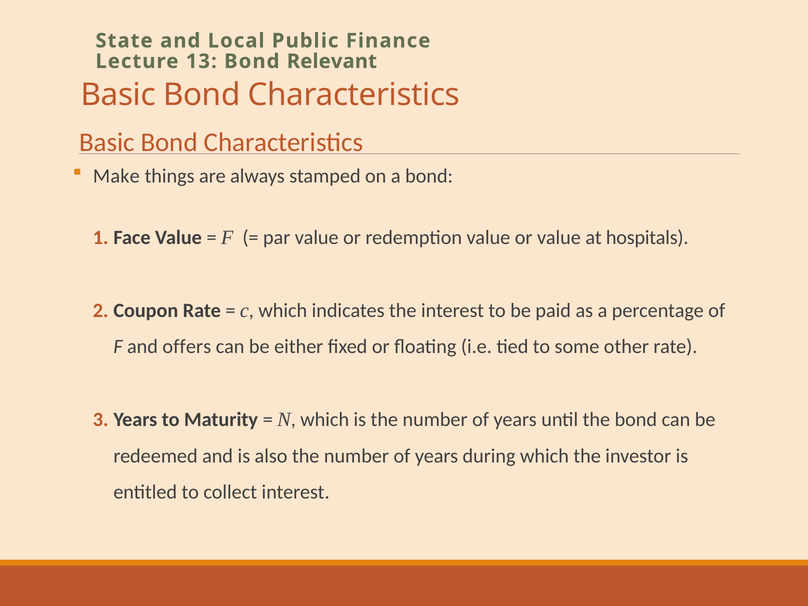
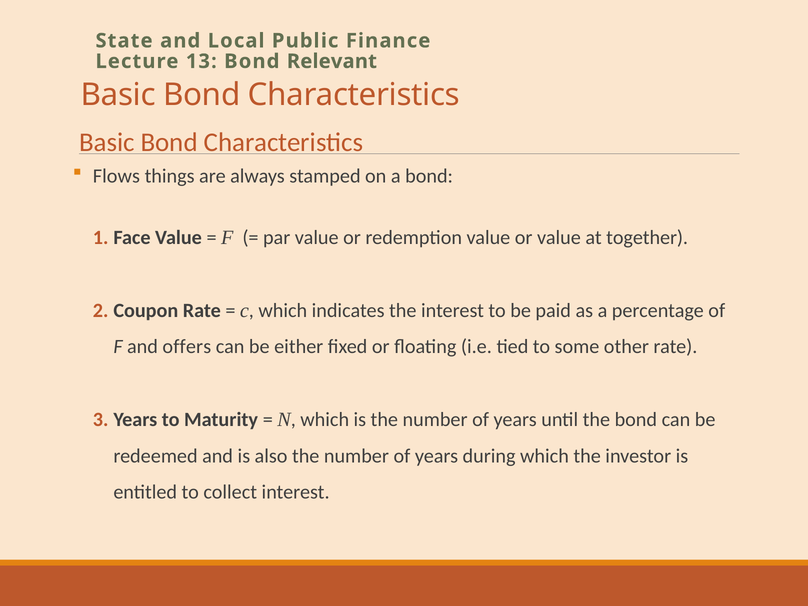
Make: Make -> Flows
hospitals: hospitals -> together
